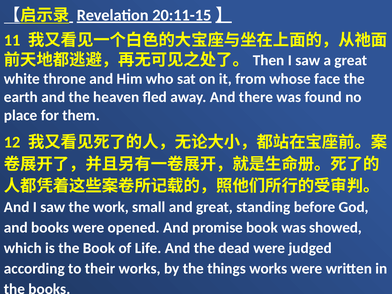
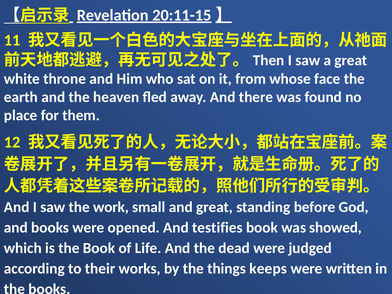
promise: promise -> testifies
things works: works -> keeps
